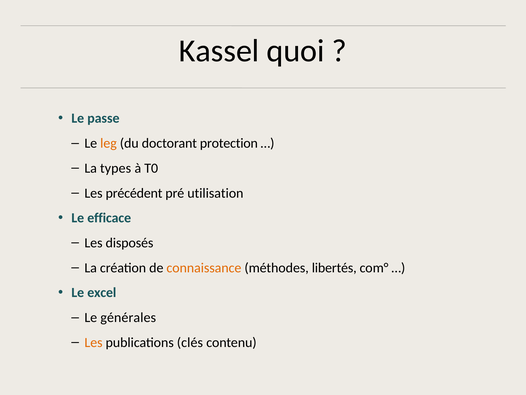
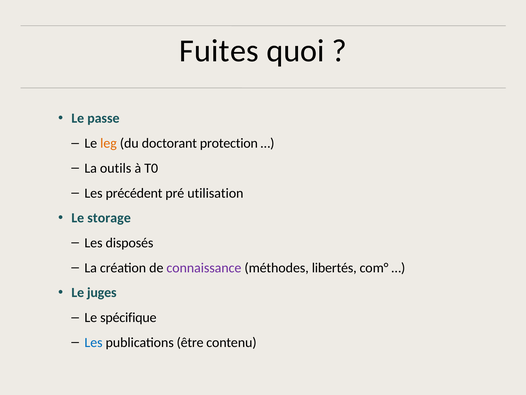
Kassel: Kassel -> Fuites
types: types -> outils
efficace: efficace -> storage
connaissance colour: orange -> purple
excel: excel -> juges
générales: générales -> spécifique
Les at (94, 342) colour: orange -> blue
clés: clés -> être
